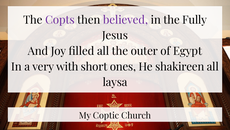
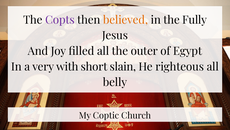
believed colour: purple -> orange
ones: ones -> slain
shakireen: shakireen -> righteous
laysa: laysa -> belly
